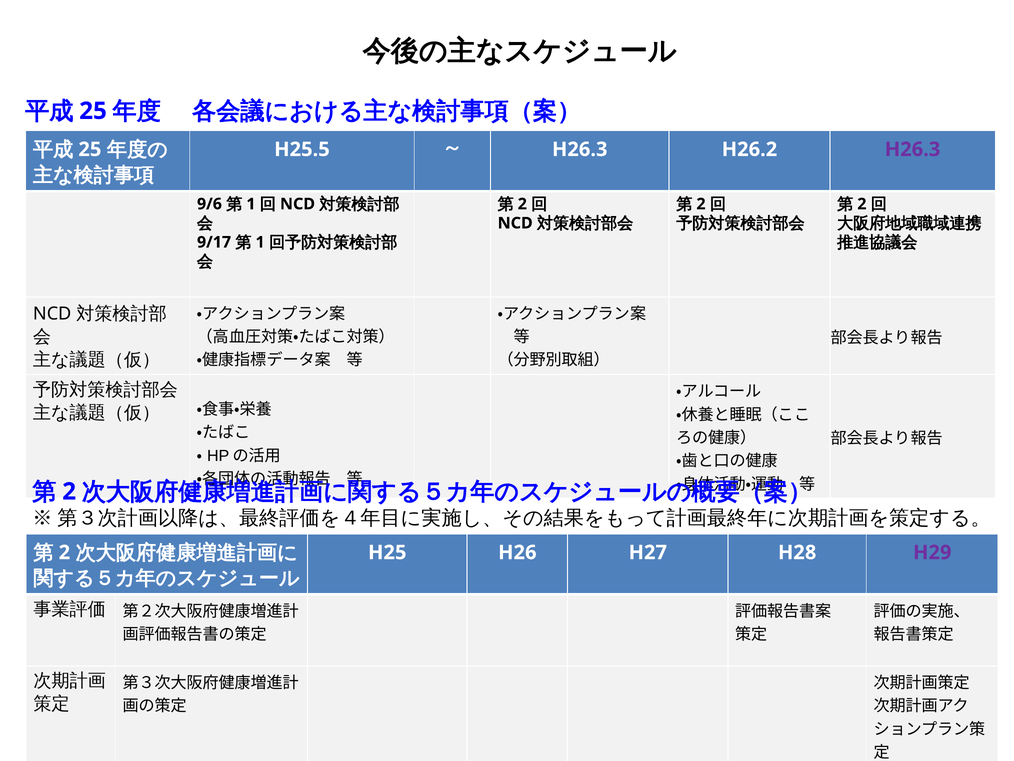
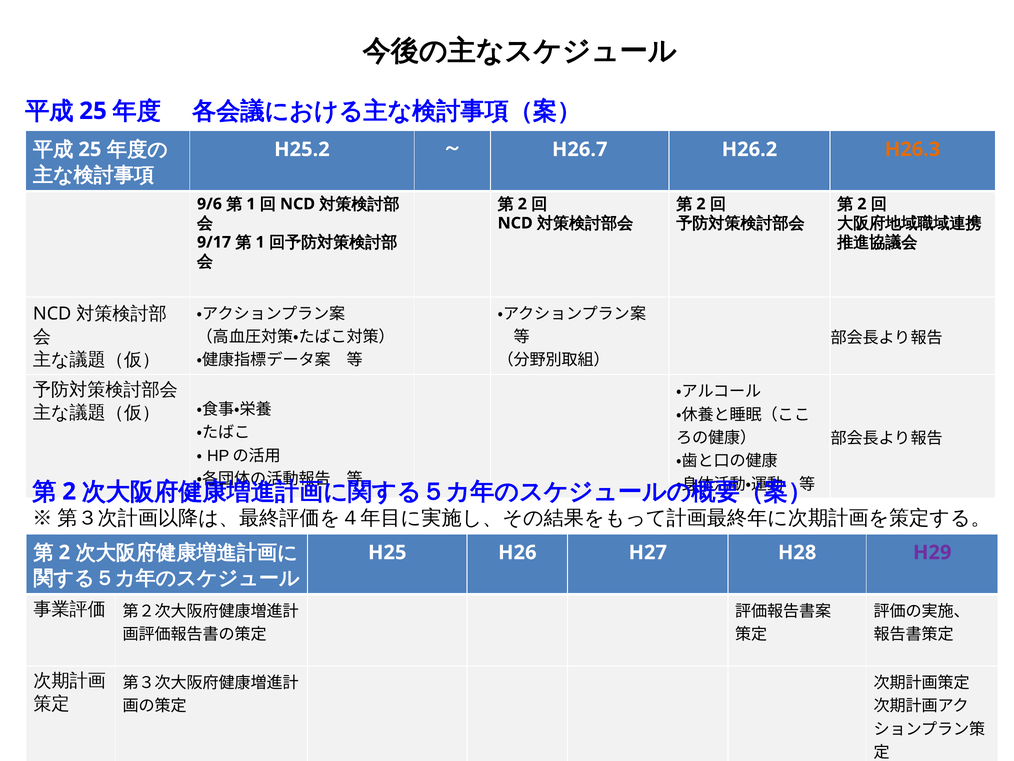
H25.5: H25.5 -> H25.2
H26.3 at (580, 149): H26.3 -> H26.7
H26.3 at (913, 149) colour: purple -> orange
